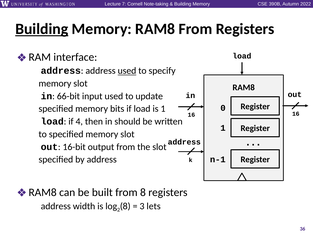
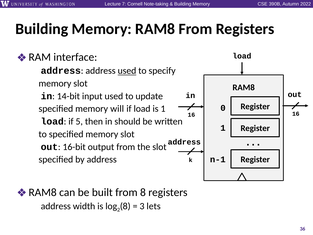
Building at (42, 29) underline: present -> none
66-bit: 66-bit -> 14-bit
bits: bits -> will
4: 4 -> 5
